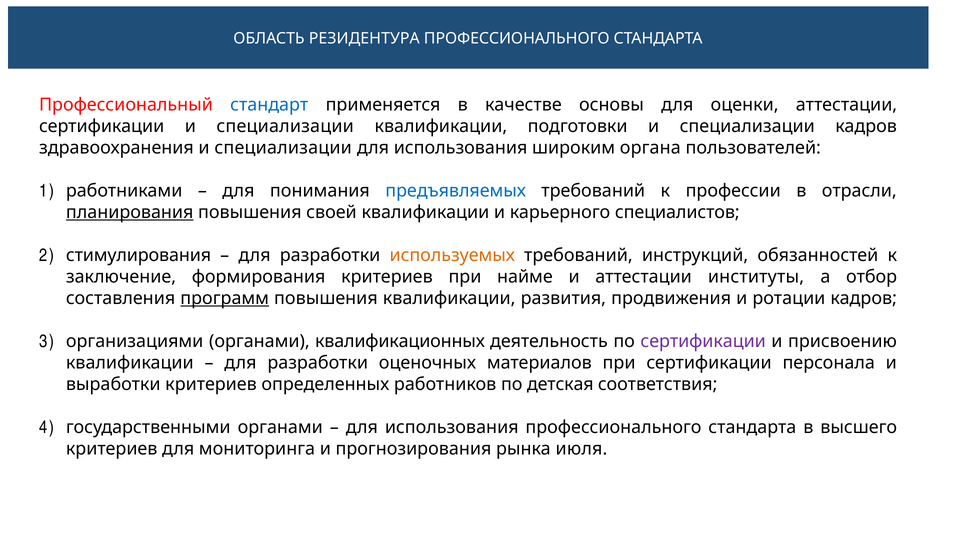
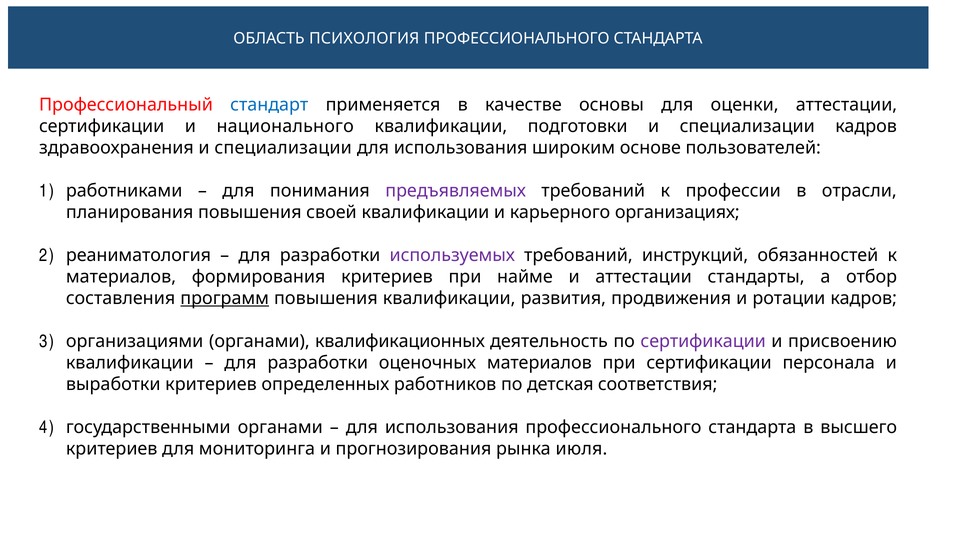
РЕЗИДЕНТУРА: РЕЗИДЕНТУРА -> ПСИХОЛОГИЯ
сертификации и специализации: специализации -> национального
органа: органа -> основе
предъявляемых colour: blue -> purple
планирования underline: present -> none
специалистов: специалистов -> организациях
стимулирования: стимулирования -> реаниматология
используемых colour: orange -> purple
заключение at (121, 277): заключение -> материалов
институты: институты -> стандарты
